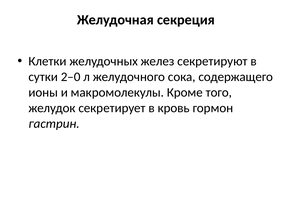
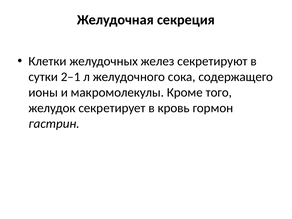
2–0: 2–0 -> 2–1
